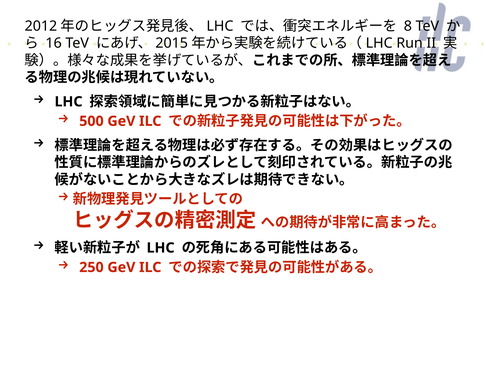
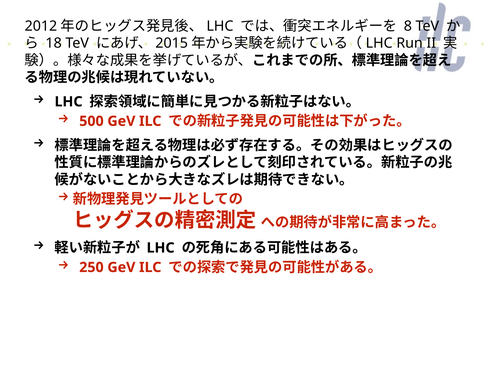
16: 16 -> 18
